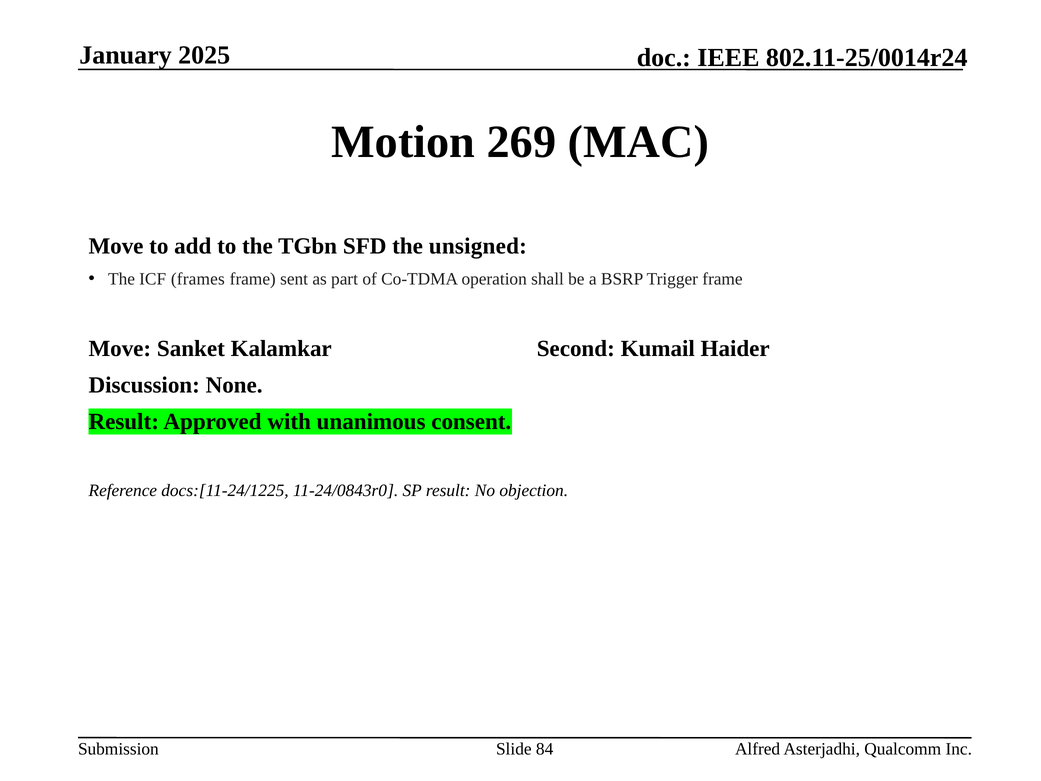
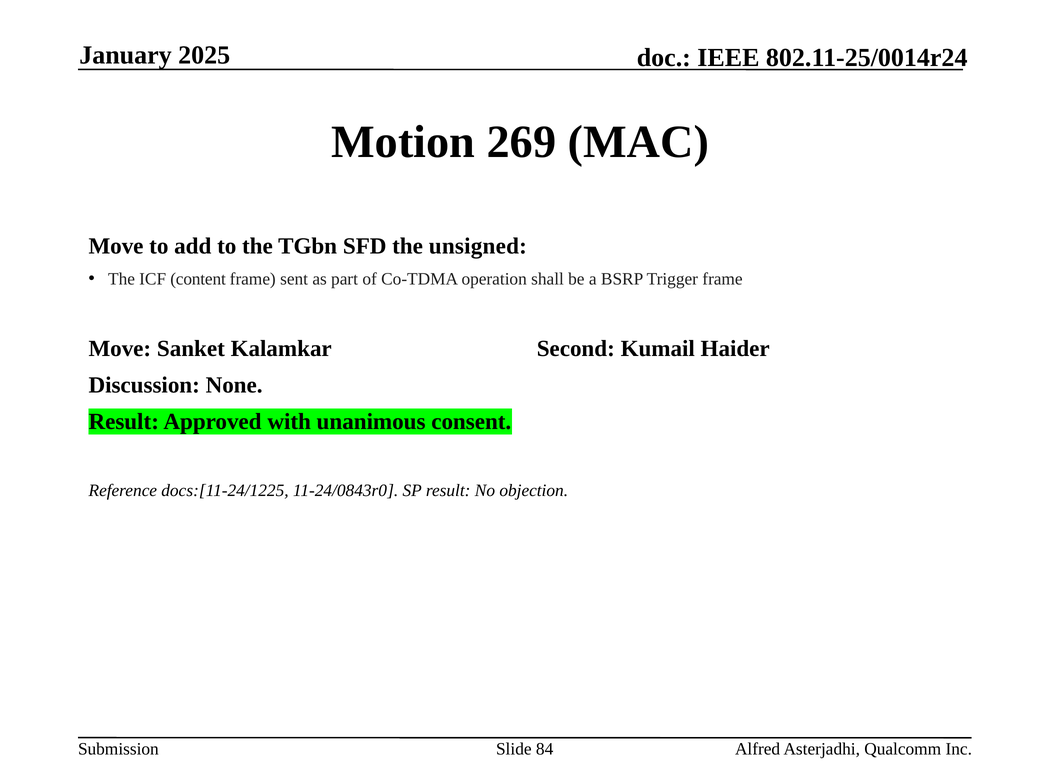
frames: frames -> content
